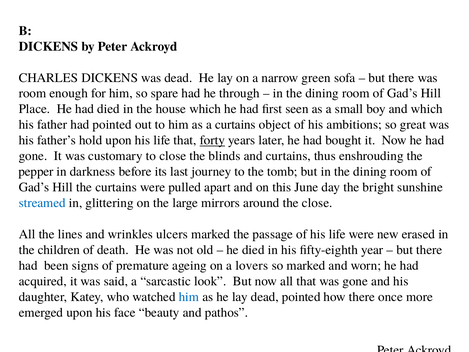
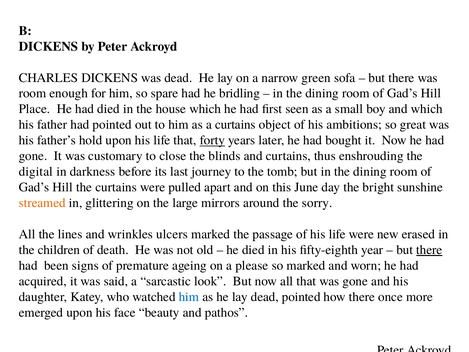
through: through -> bridling
pepper: pepper -> digital
streamed colour: blue -> orange
the close: close -> sorry
there at (429, 250) underline: none -> present
lovers: lovers -> please
